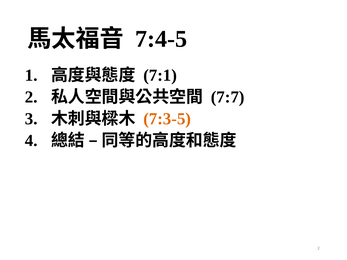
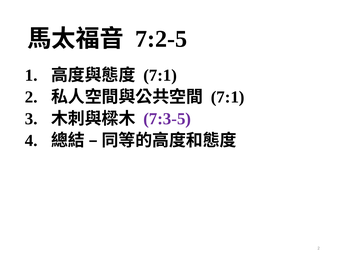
7:4-5: 7:4-5 -> 7:2-5
7:7 at (228, 97): 7:7 -> 7:1
7:3-5 colour: orange -> purple
